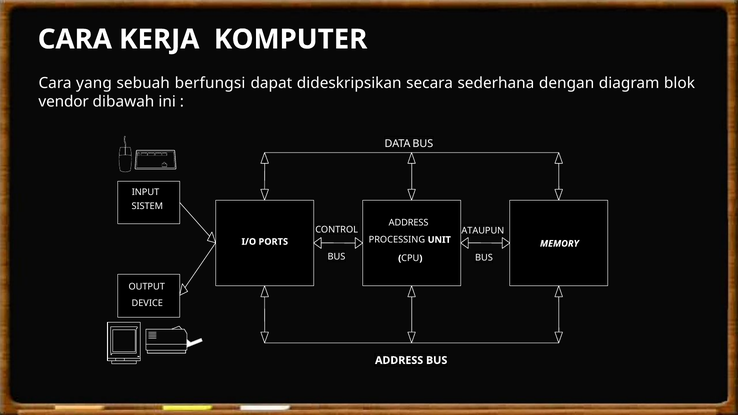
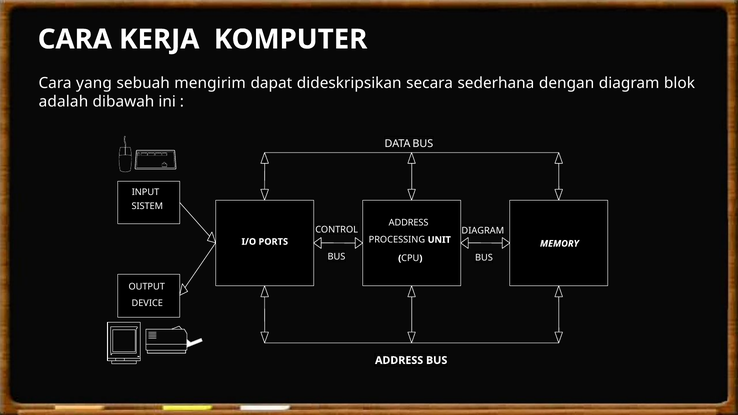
berfungsi: berfungsi -> mengirim
vendor: vendor -> adalah
ATAUPUN at (483, 231): ATAUPUN -> DIAGRAM
